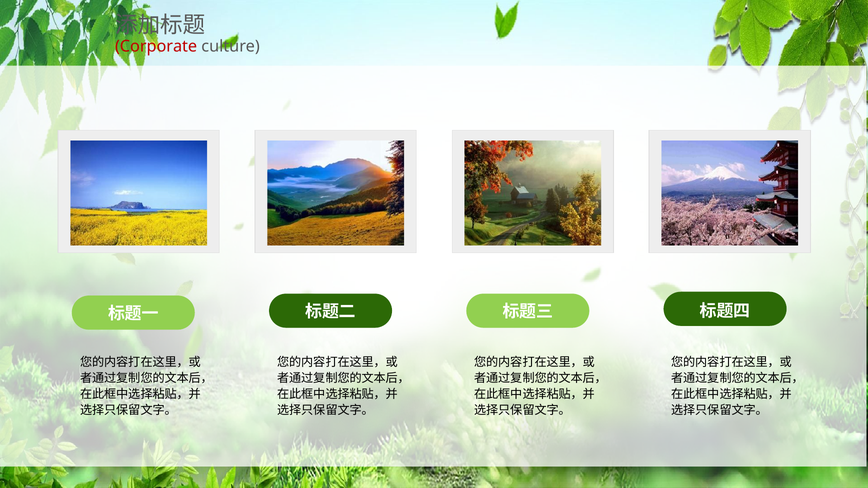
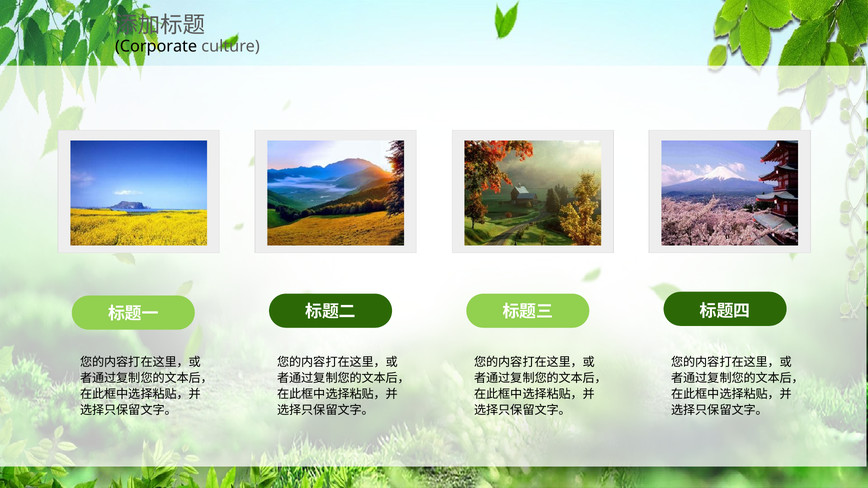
Corporate colour: red -> black
